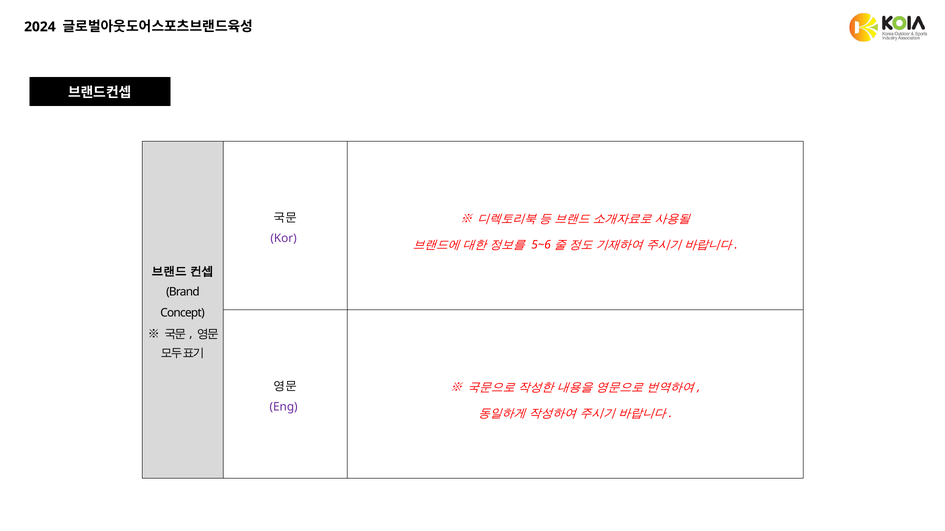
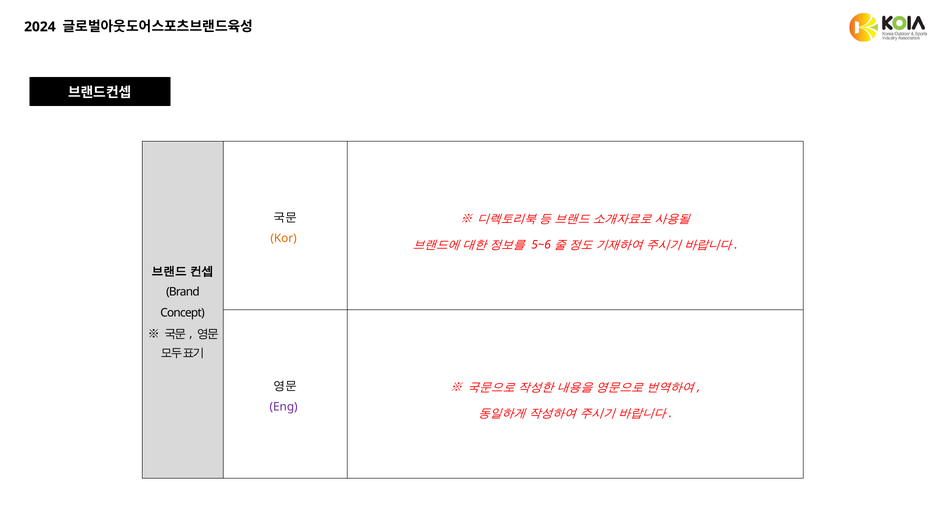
Kor colour: purple -> orange
